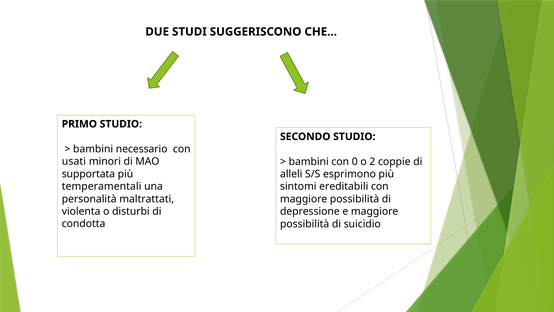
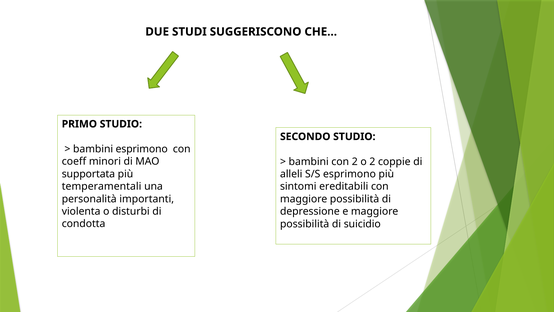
bambini necessario: necessario -> esprimono
usati: usati -> coeff
con 0: 0 -> 2
maltrattati: maltrattati -> importanti
